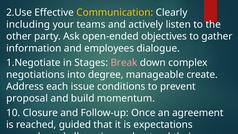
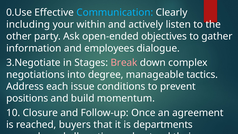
2.Use: 2.Use -> 0.Use
Communication colour: yellow -> light blue
teams: teams -> within
1.Negotiate: 1.Negotiate -> 3.Negotiate
create: create -> tactics
proposal: proposal -> positions
guided: guided -> buyers
expectations: expectations -> departments
